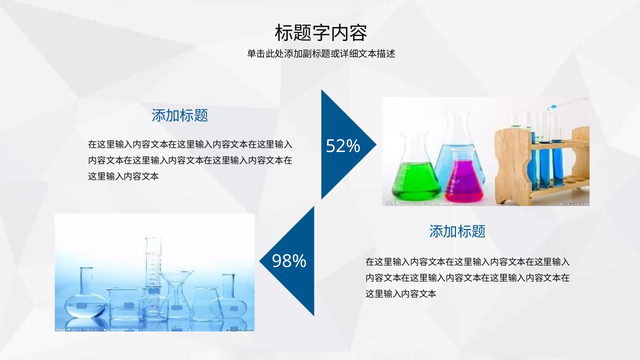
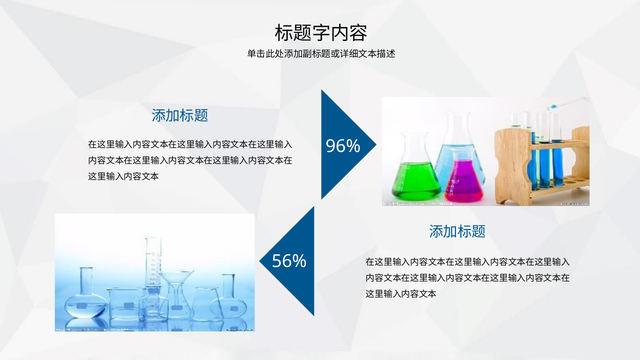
52%: 52% -> 96%
98%: 98% -> 56%
